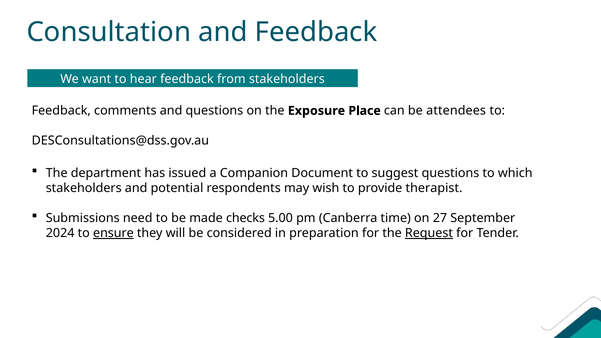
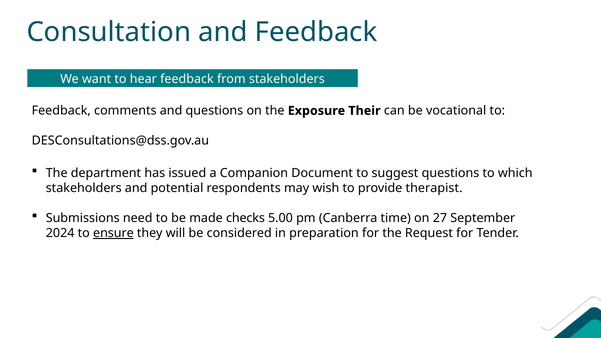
Place: Place -> Their
attendees: attendees -> vocational
Request underline: present -> none
